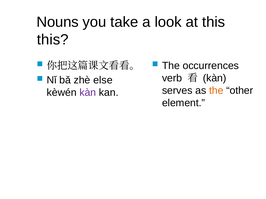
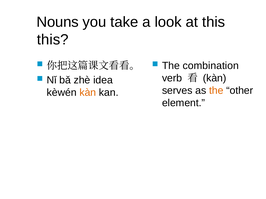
occurrences: occurrences -> combination
else: else -> idea
kàn at (88, 93) colour: purple -> orange
